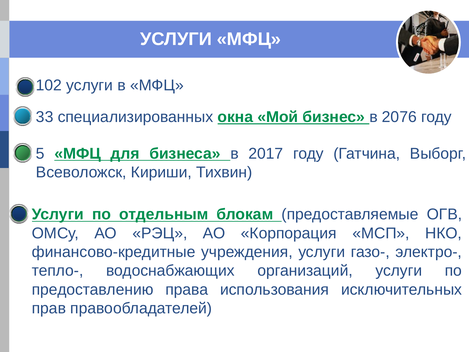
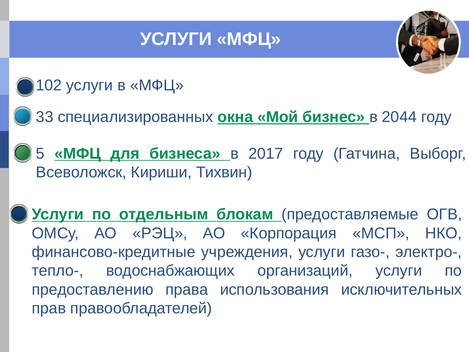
2076: 2076 -> 2044
